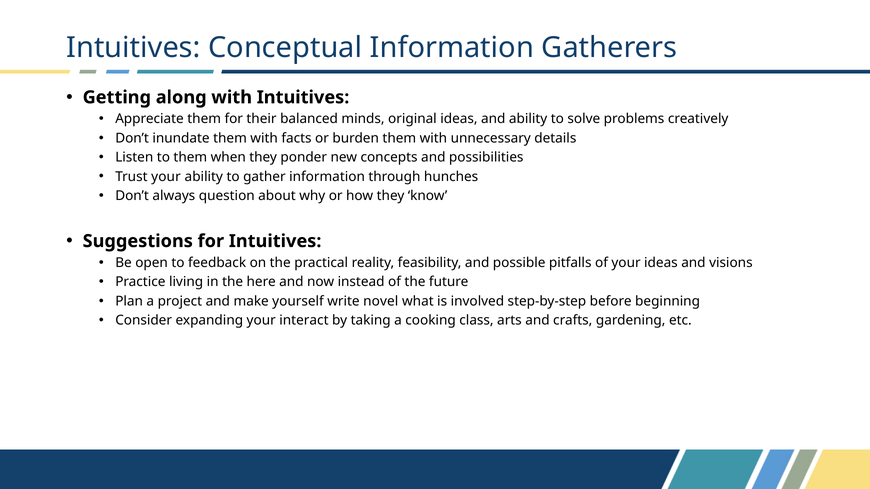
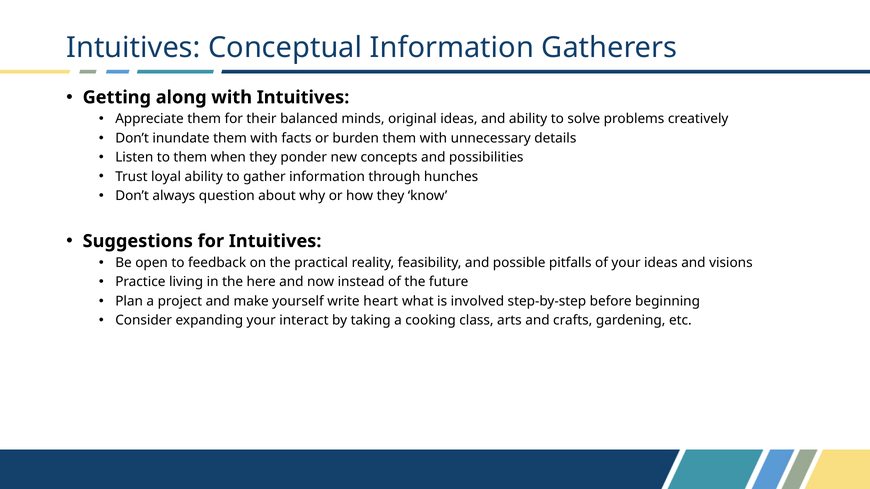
Trust your: your -> loyal
novel: novel -> heart
